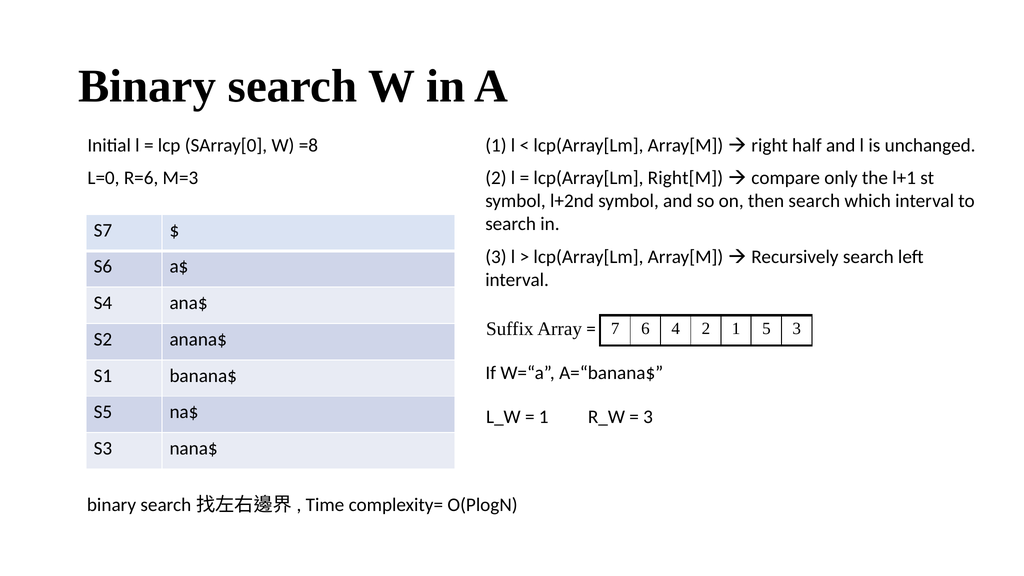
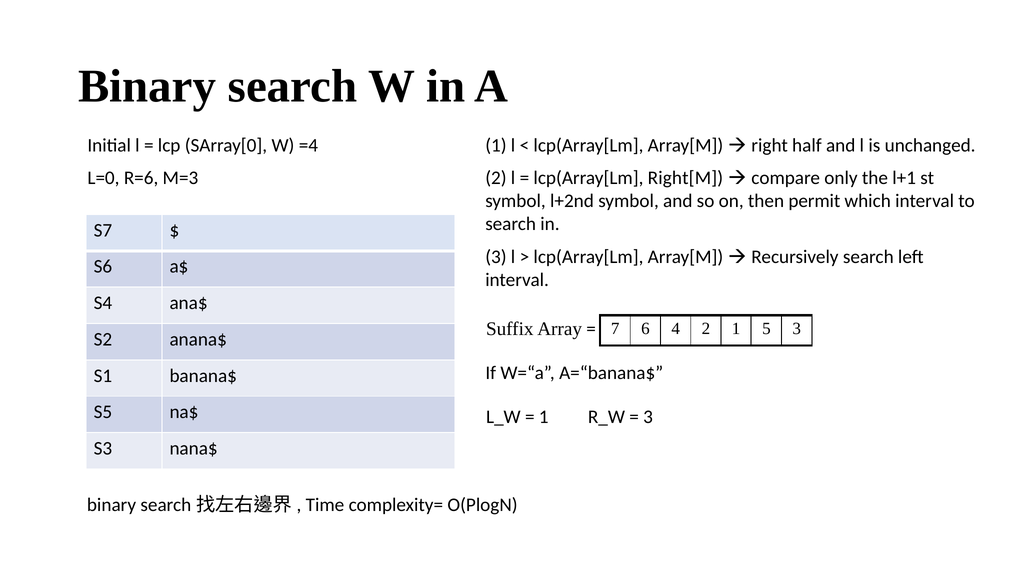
=8: =8 -> =4
then search: search -> permit
